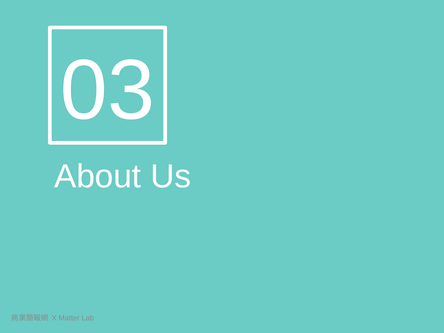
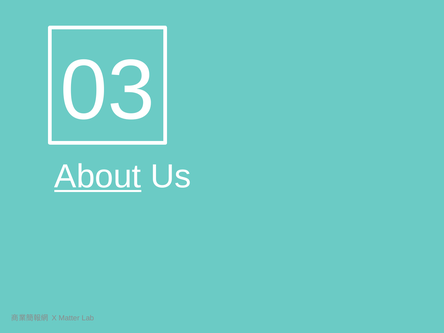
About underline: none -> present
